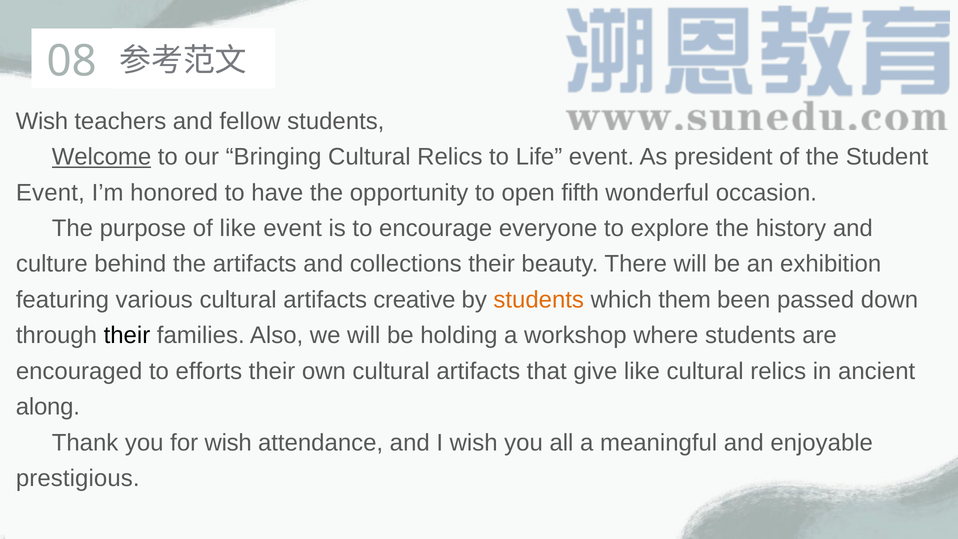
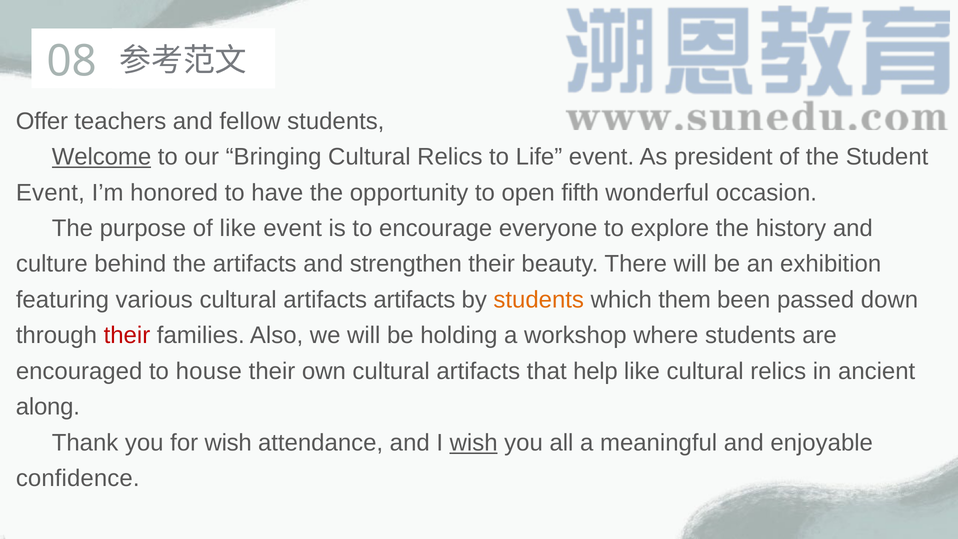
Wish at (42, 121): Wish -> Offer
collections: collections -> strengthen
artifacts creative: creative -> artifacts
their at (127, 335) colour: black -> red
efforts: efforts -> house
give: give -> help
wish at (474, 443) underline: none -> present
prestigious: prestigious -> confidence
